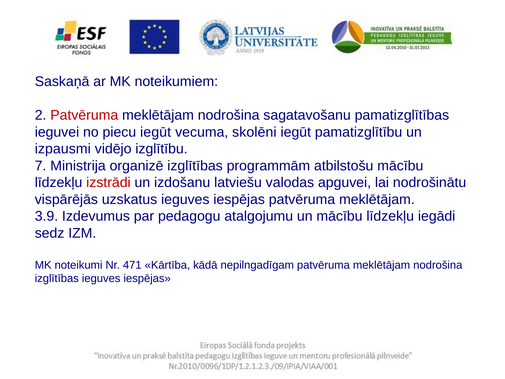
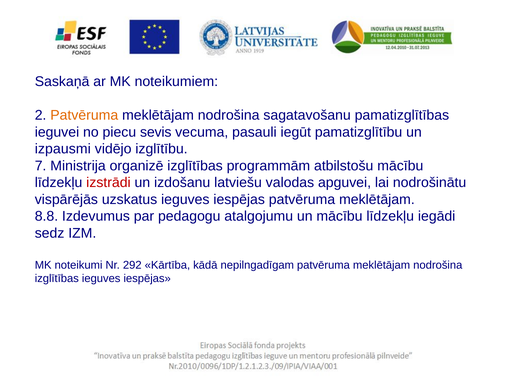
Patvēruma at (84, 115) colour: red -> orange
piecu iegūt: iegūt -> sevis
skolēni: skolēni -> pasauli
3.9: 3.9 -> 8.8
471: 471 -> 292
